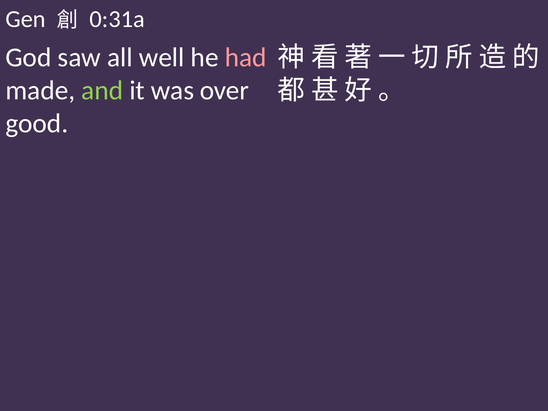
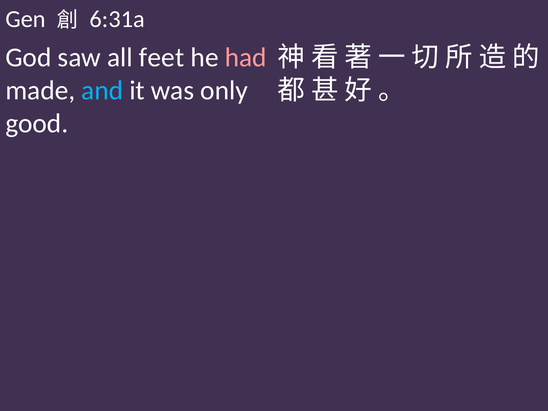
0:31a: 0:31a -> 6:31a
well: well -> feet
and colour: light green -> light blue
over: over -> only
